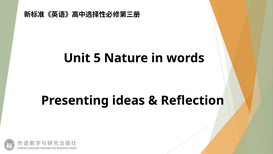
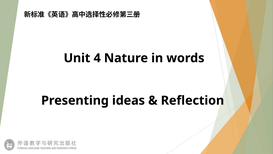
5: 5 -> 4
